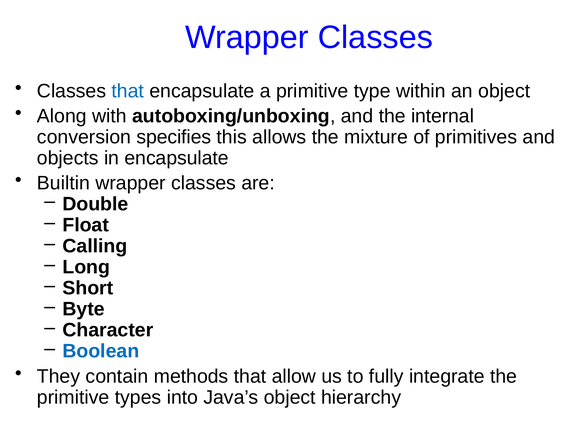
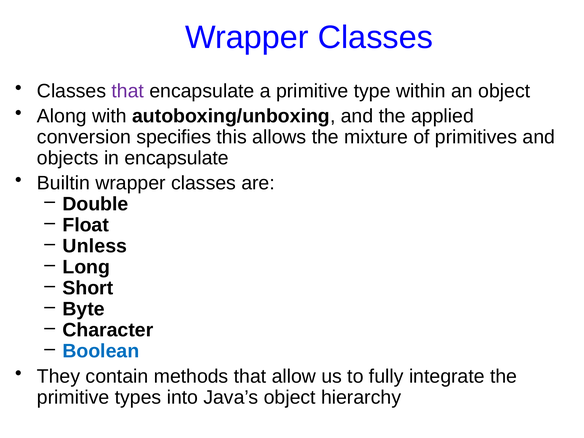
that at (128, 91) colour: blue -> purple
internal: internal -> applied
Calling: Calling -> Unless
